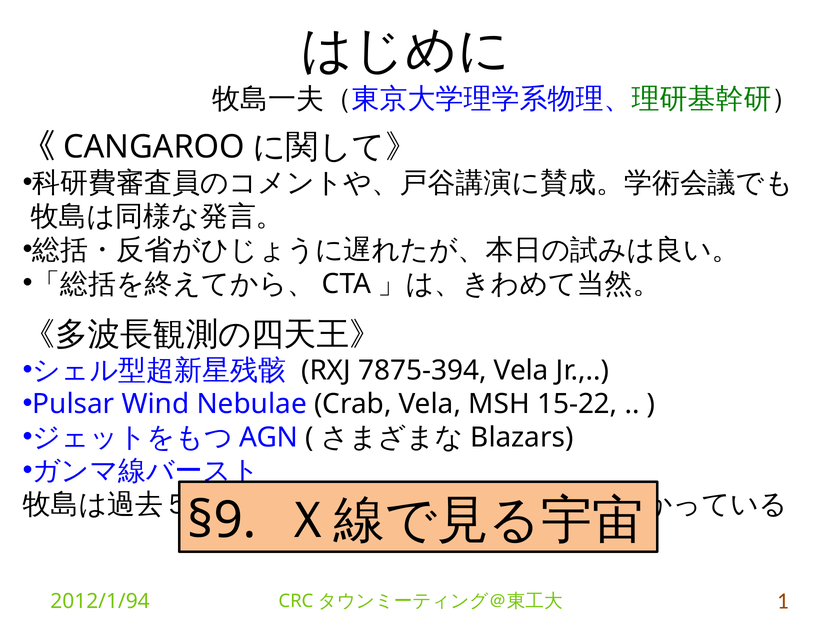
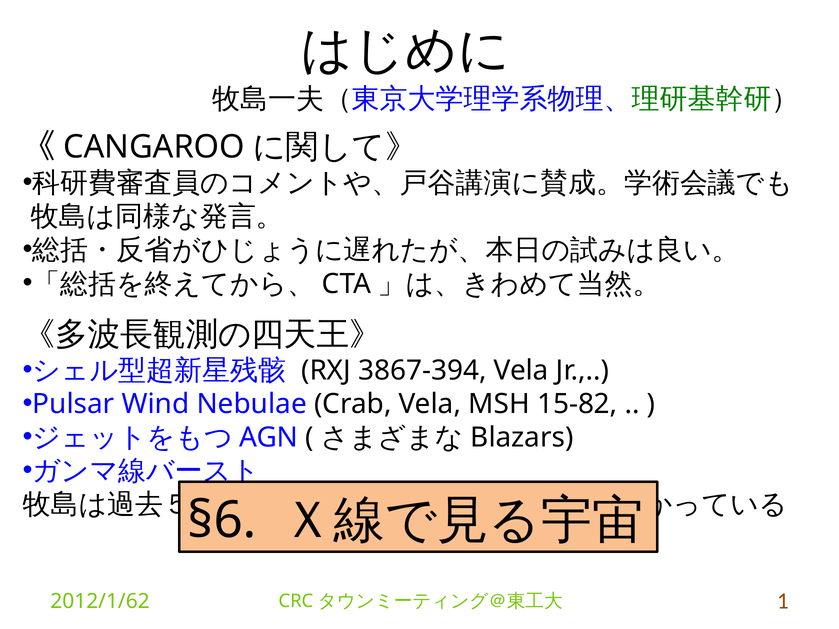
7875-394: 7875-394 -> 3867-394
15-22: 15-22 -> 15-82
§9: §9 -> §6
2012/1/94: 2012/1/94 -> 2012/1/62
